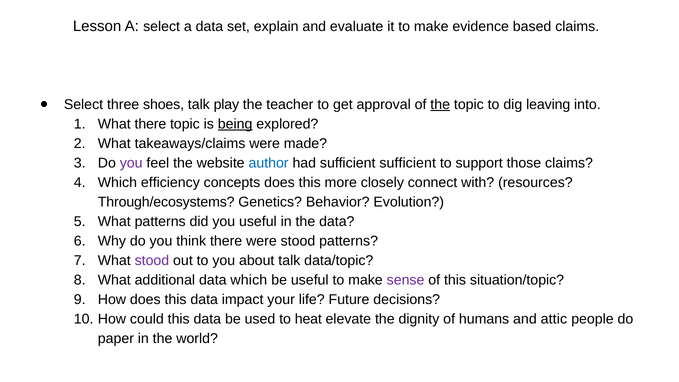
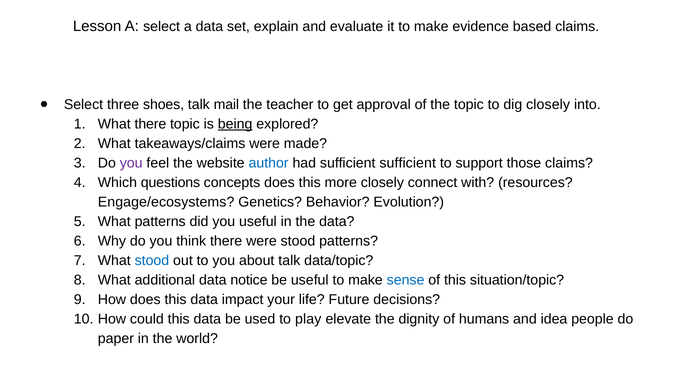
play: play -> mail
the at (440, 104) underline: present -> none
dig leaving: leaving -> closely
efficiency: efficiency -> questions
Through/ecosystems: Through/ecosystems -> Engage/ecosystems
stood at (152, 260) colour: purple -> blue
data which: which -> notice
sense colour: purple -> blue
heat: heat -> play
attic: attic -> idea
